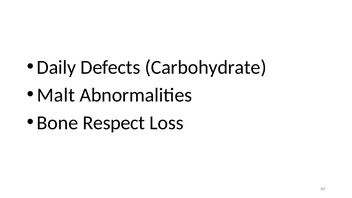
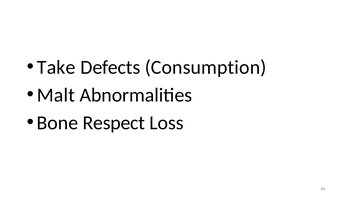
Daily: Daily -> Take
Carbohydrate: Carbohydrate -> Consumption
